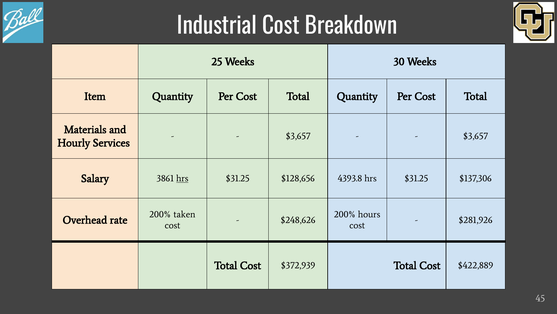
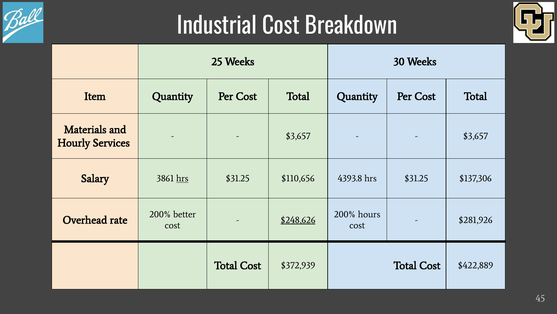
$128,656: $128,656 -> $110,656
taken: taken -> better
$248,626 underline: none -> present
